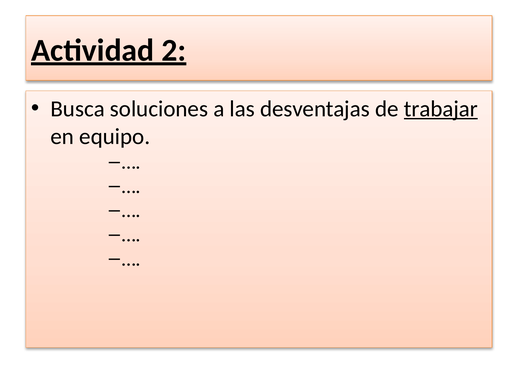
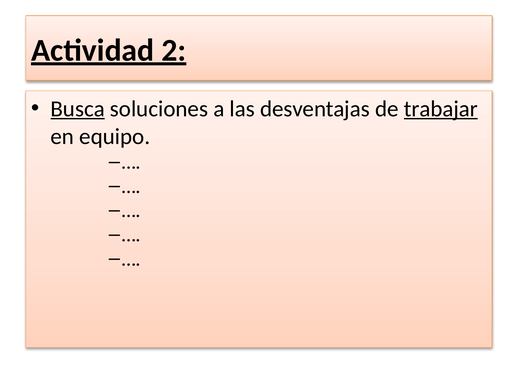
Busca underline: none -> present
